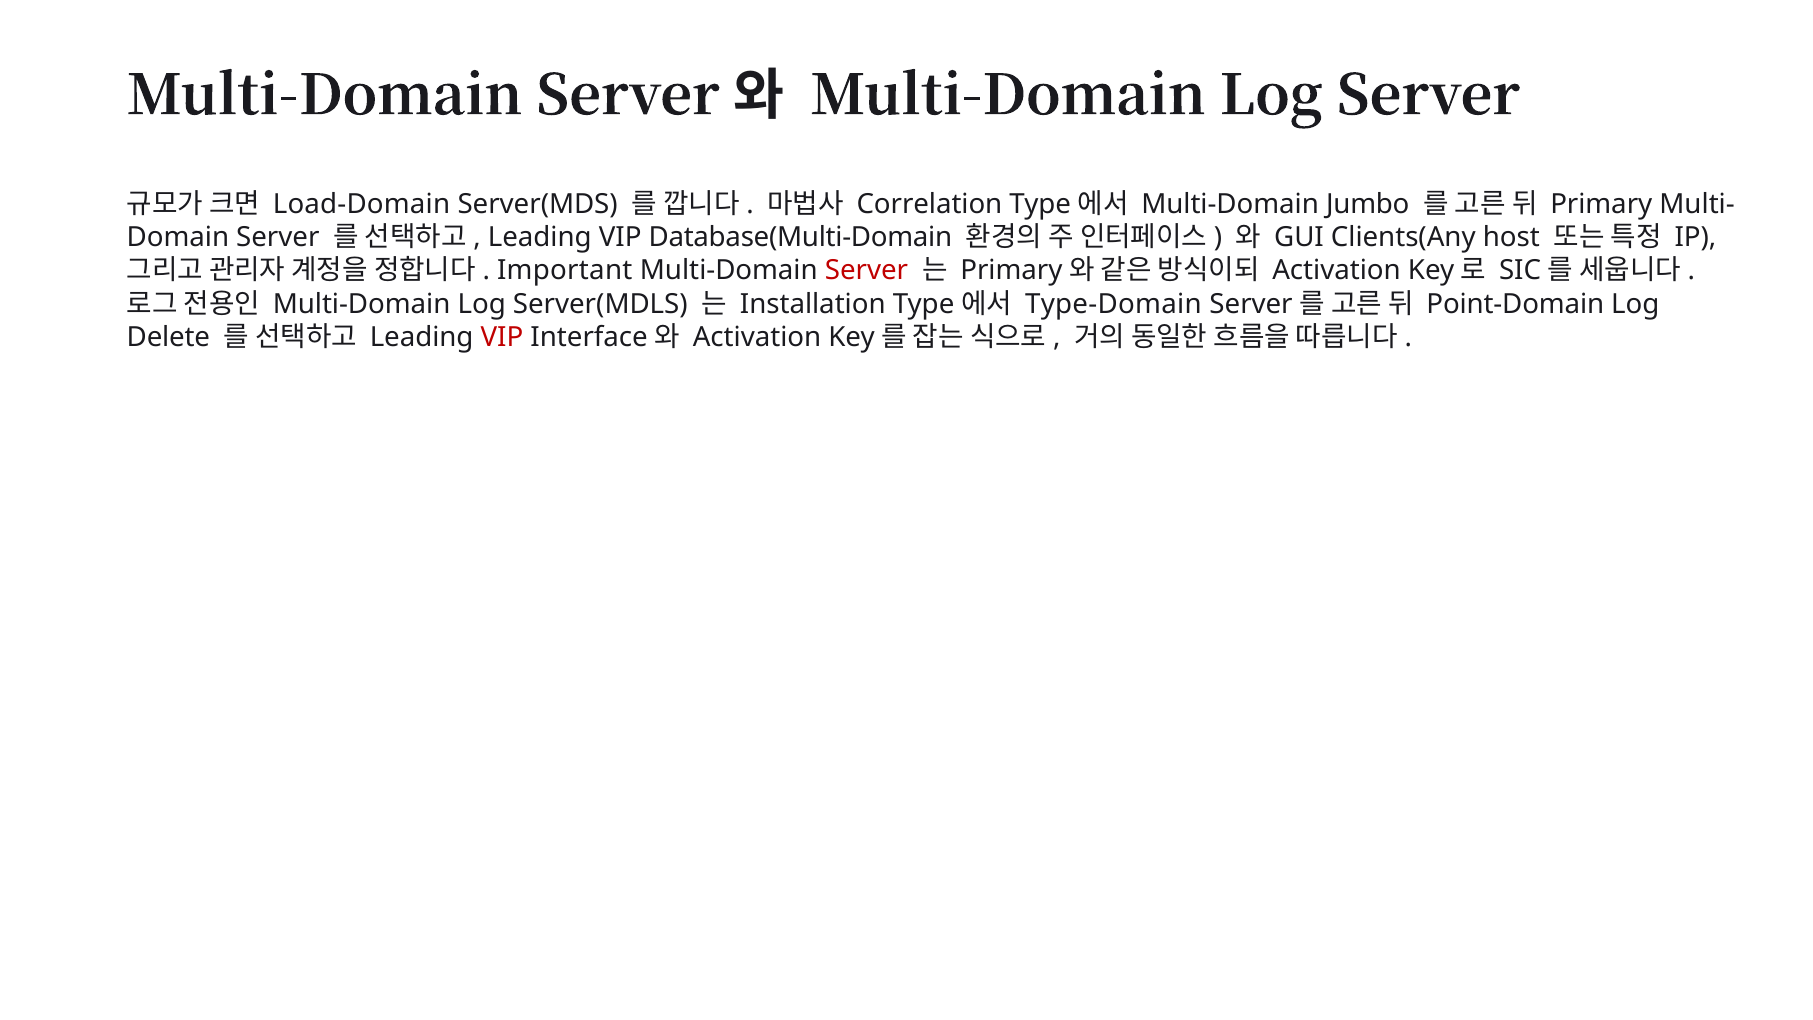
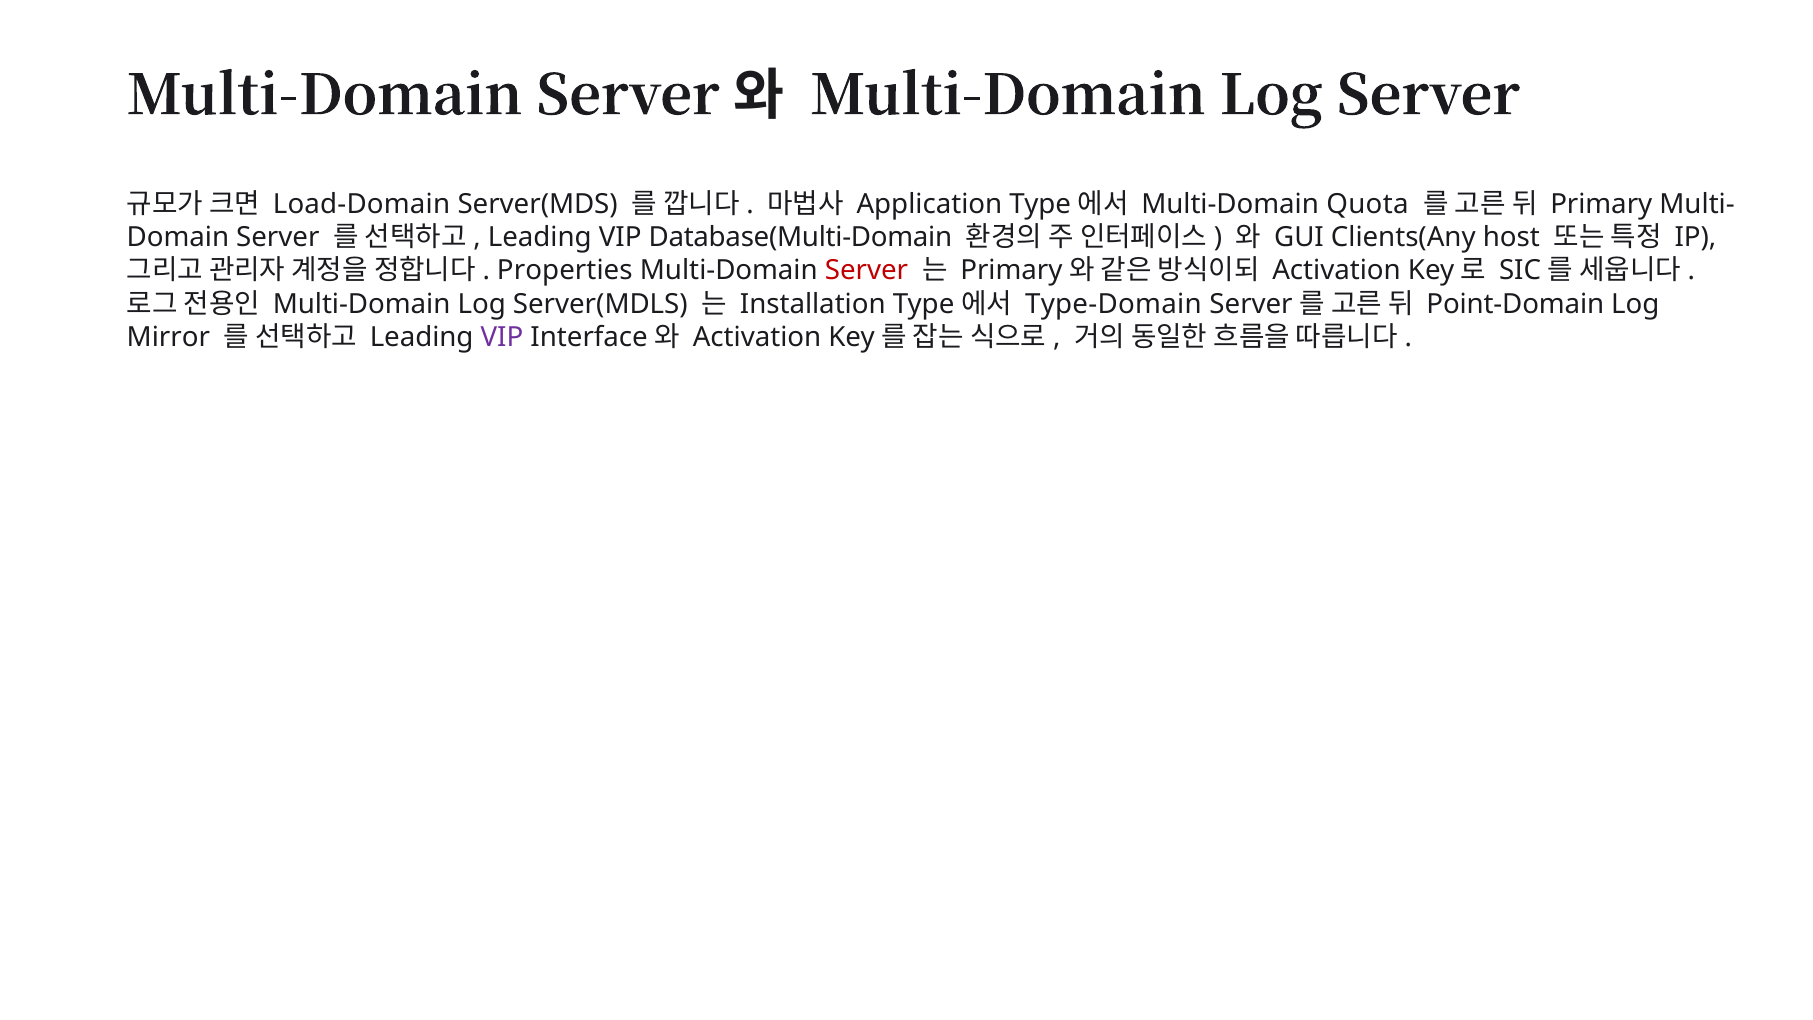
Correlation: Correlation -> Application
Jumbo: Jumbo -> Quota
Important: Important -> Properties
Delete: Delete -> Mirror
VIP at (502, 337) colour: red -> purple
